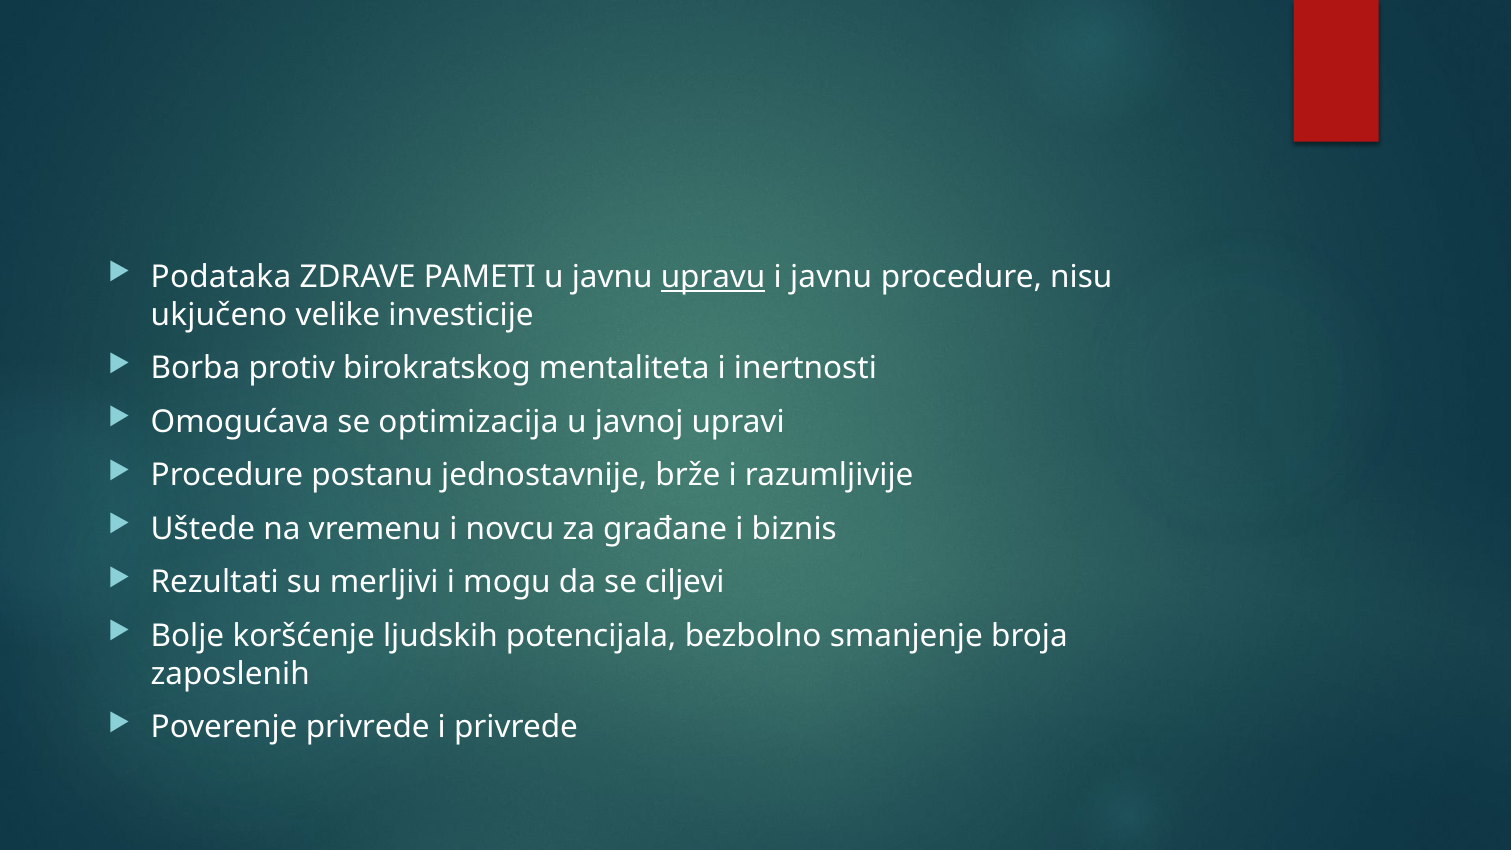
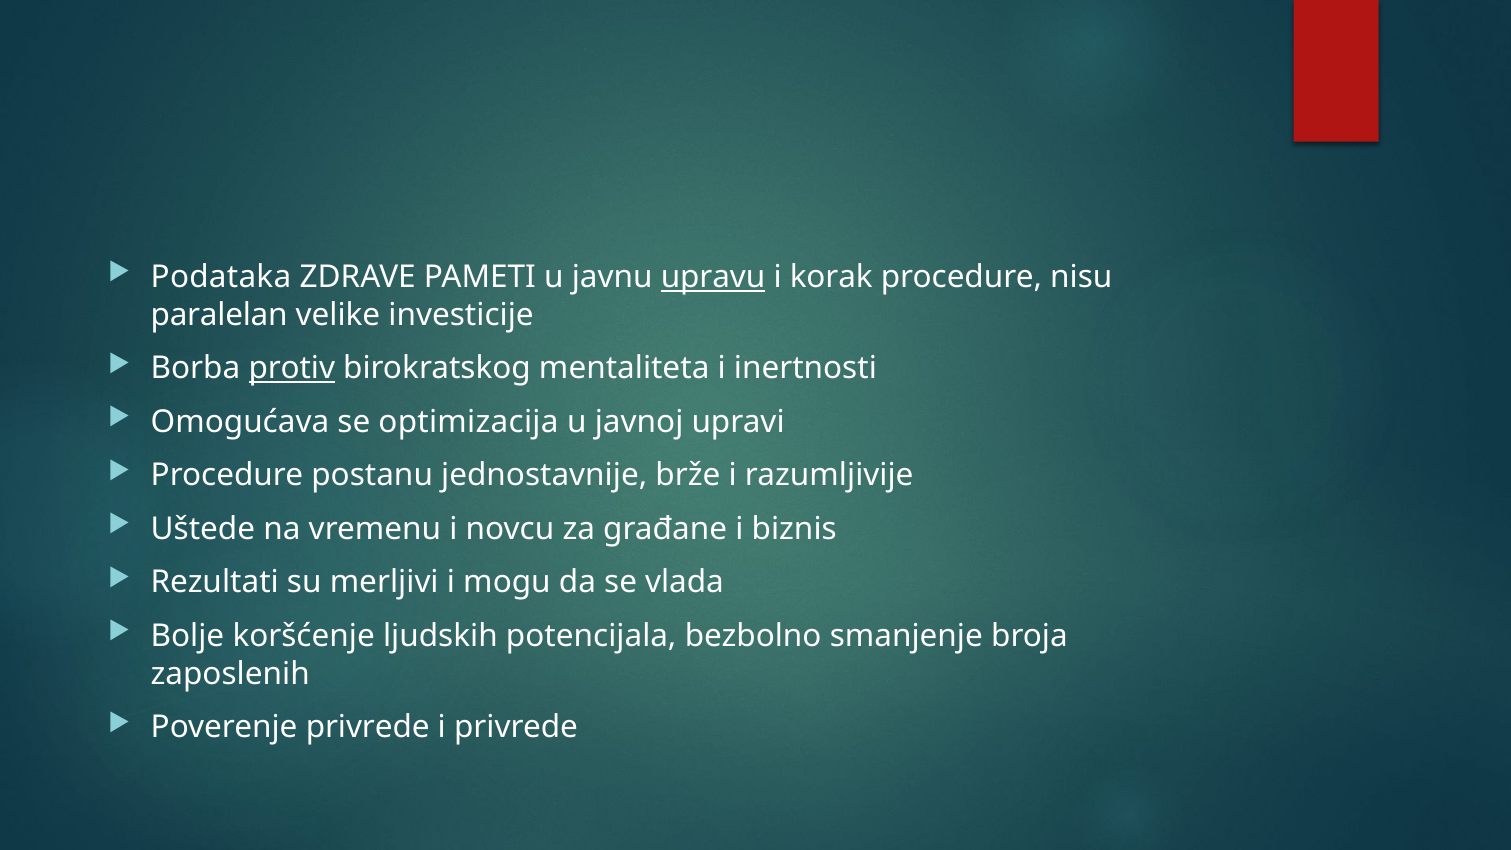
i javnu: javnu -> korak
ukjučeno: ukjučeno -> paralelan
protiv underline: none -> present
ciljevi: ciljevi -> vlada
